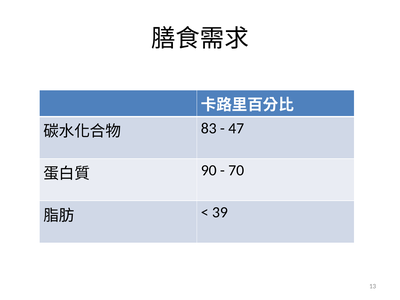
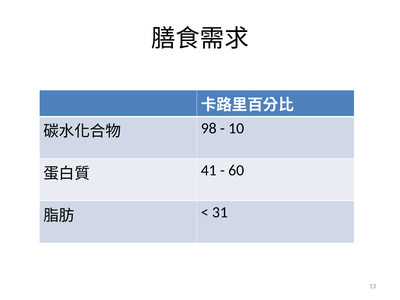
83: 83 -> 98
47: 47 -> 10
90: 90 -> 41
70: 70 -> 60
39: 39 -> 31
